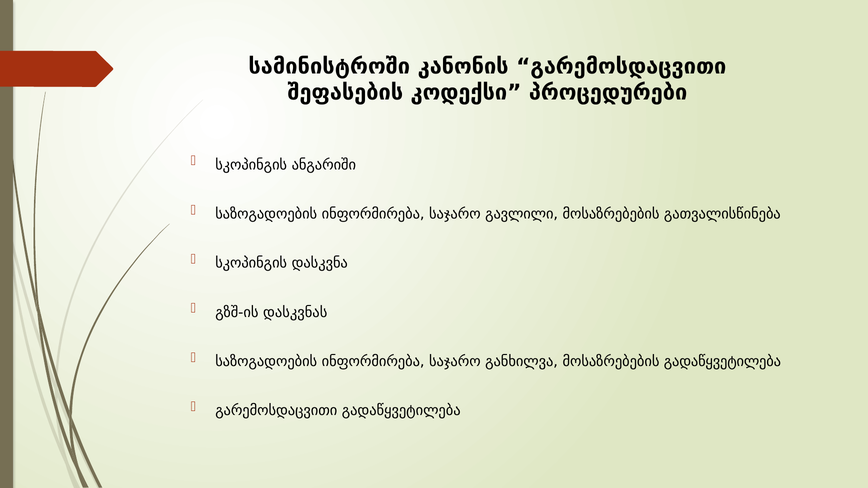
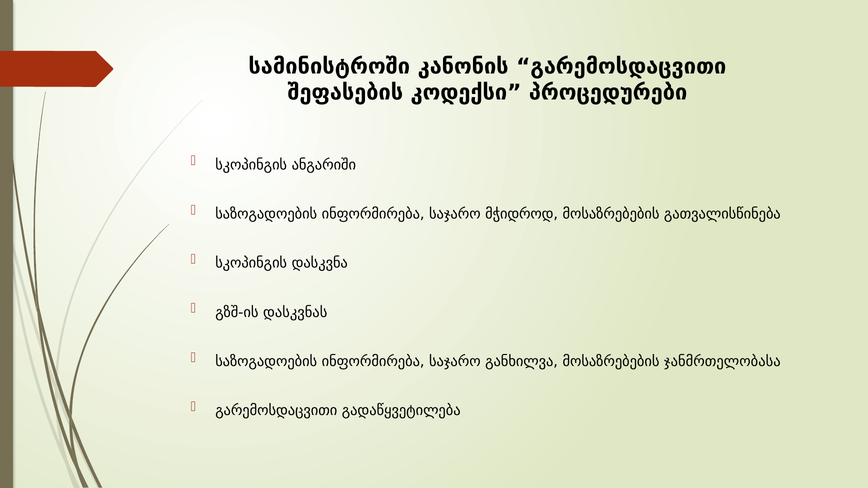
გავლილი: გავლილი -> მჭიდროდ
მოსაზრებების გადაწყვეტილება: გადაწყვეტილება -> ჯანმრთელობასა
